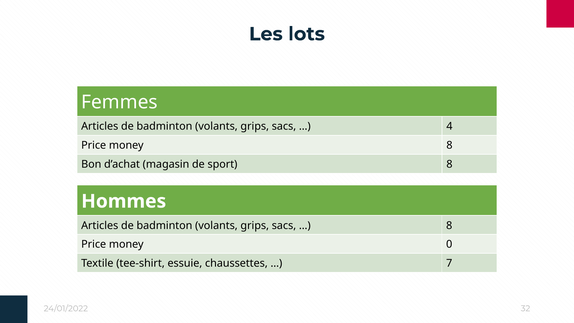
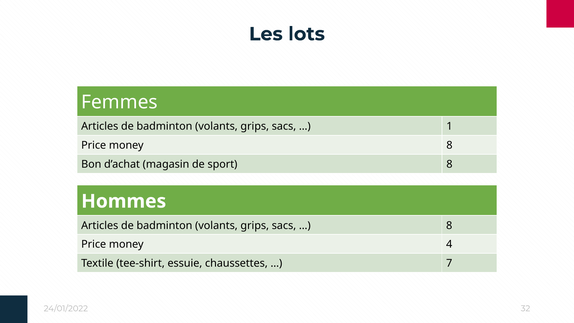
4: 4 -> 1
0: 0 -> 4
